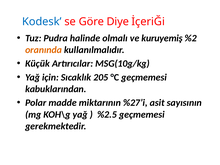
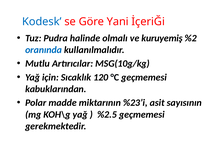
Diye: Diye -> Yani
oranında colour: orange -> blue
Küçük: Küçük -> Mutlu
205: 205 -> 120
%27’i: %27’i -> %23’i
